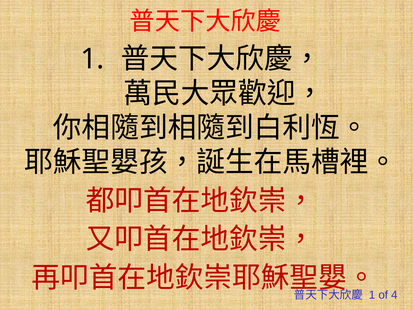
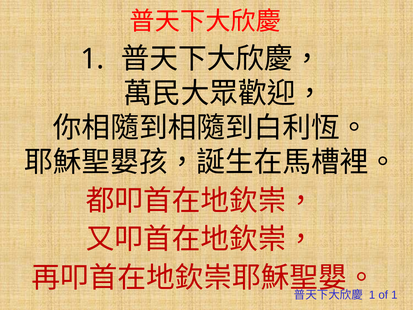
of 4: 4 -> 1
